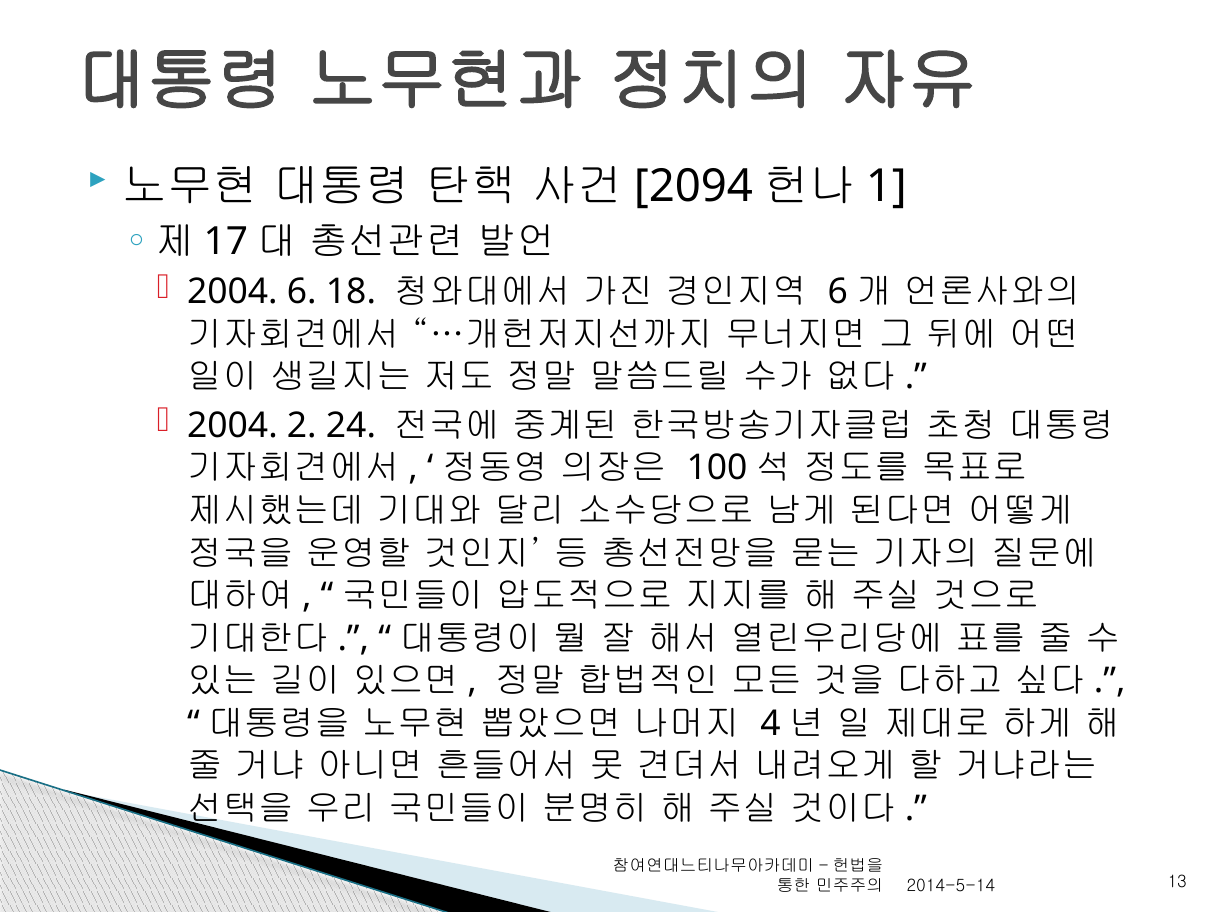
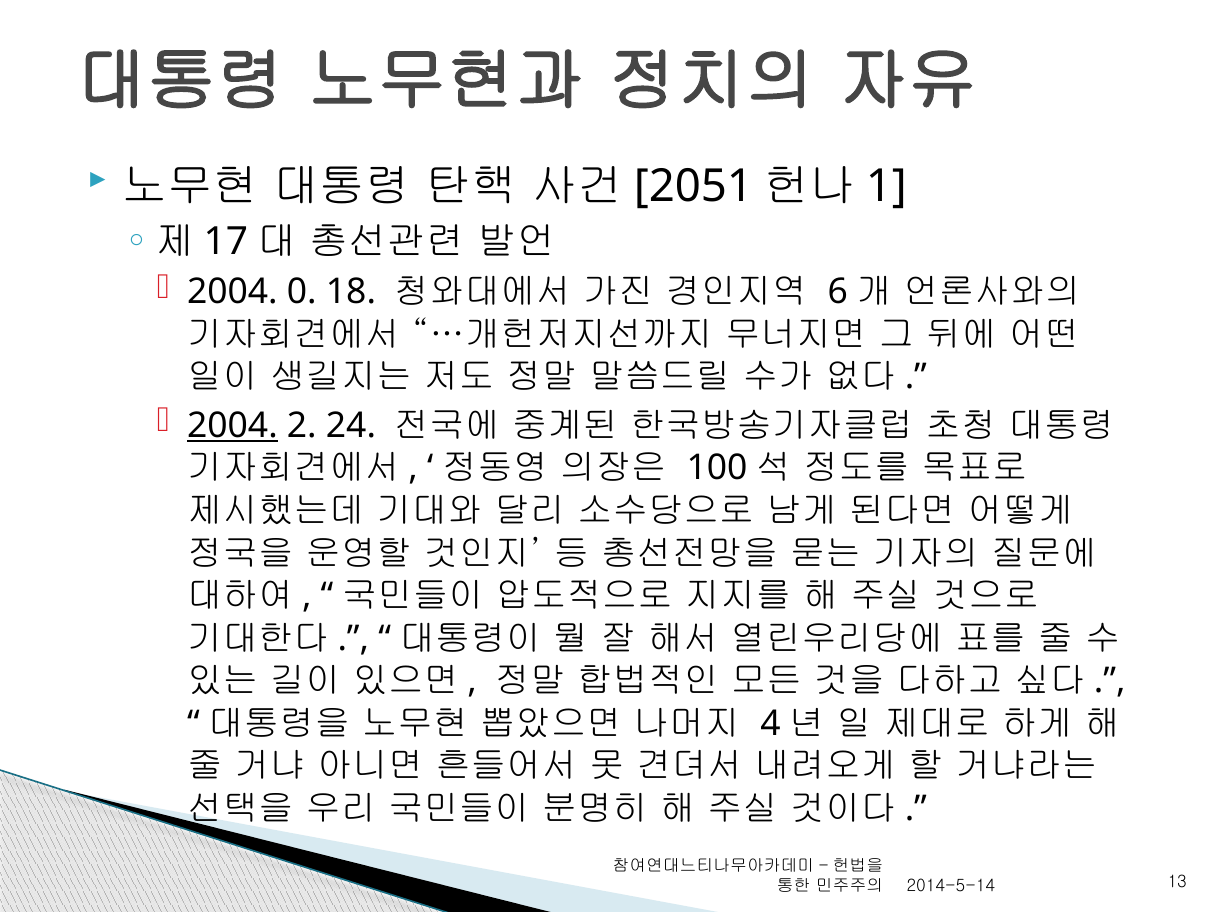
2094: 2094 -> 2051
2004 6: 6 -> 0
2004 at (232, 426) underline: none -> present
